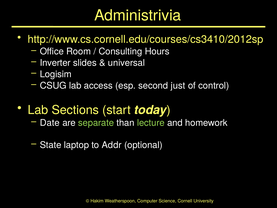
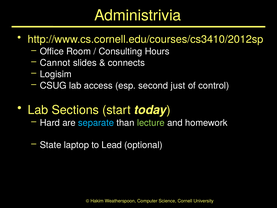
Inverter: Inverter -> Cannot
universal: universal -> connects
Date: Date -> Hard
separate colour: light green -> light blue
Addr: Addr -> Lead
